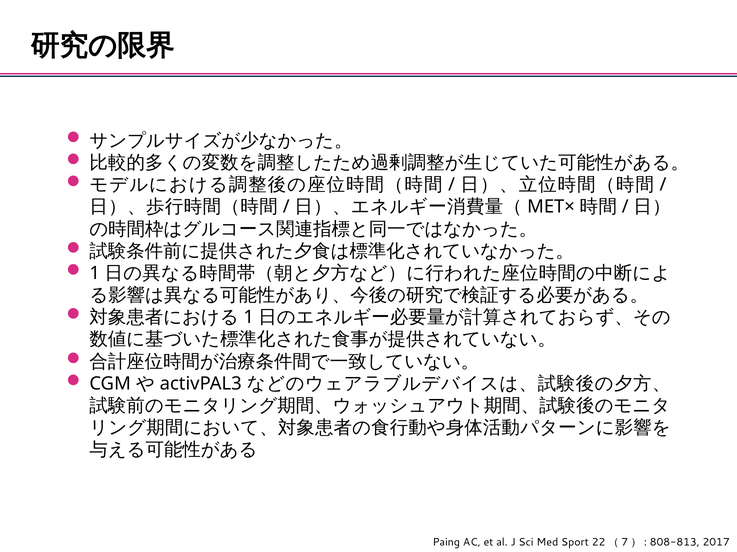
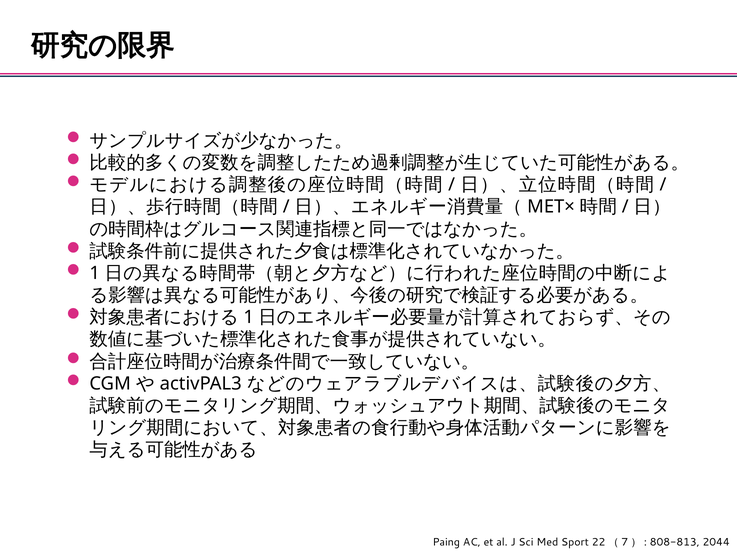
2017: 2017 -> 2044
